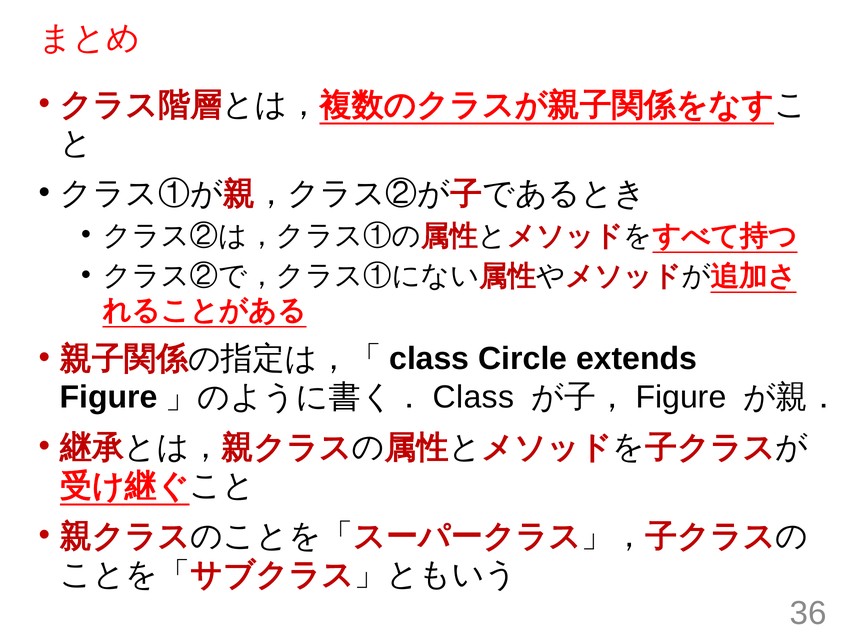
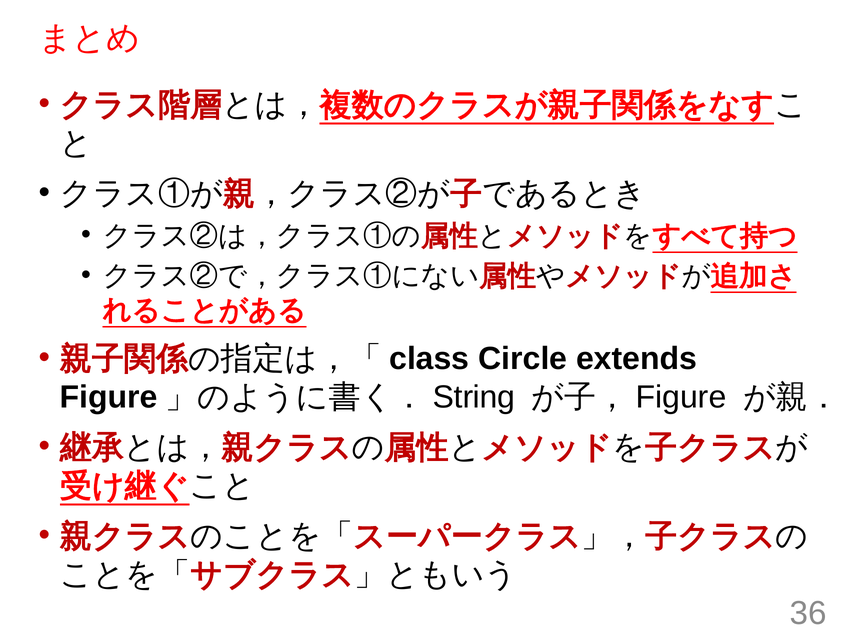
Class at (474, 397): Class -> String
